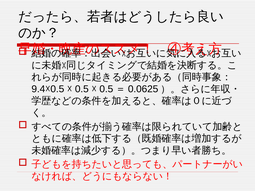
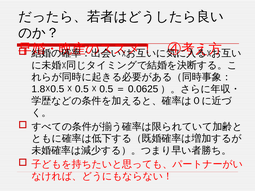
9.4: 9.4 -> 1.8
